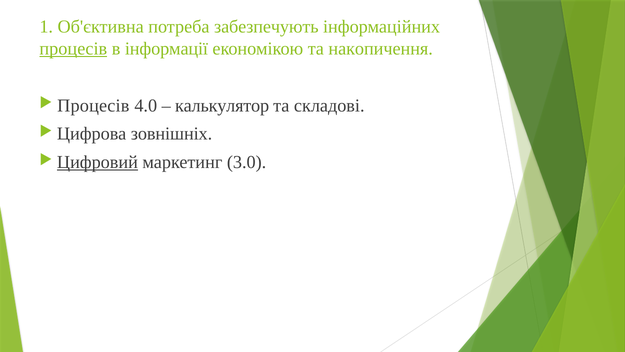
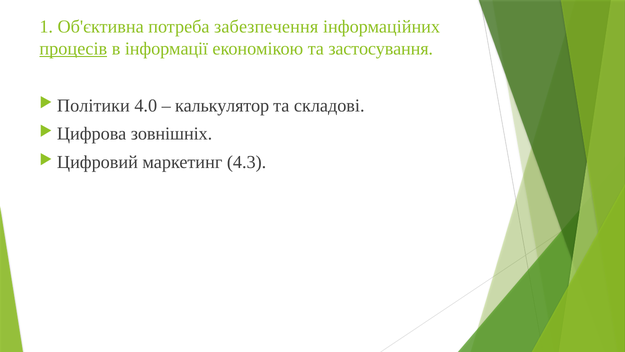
забезпечують: забезпечують -> забезпечення
накопичення: накопичення -> застосування
Процесів at (93, 105): Процесів -> Політики
Цифровий underline: present -> none
3.0: 3.0 -> 4.3
